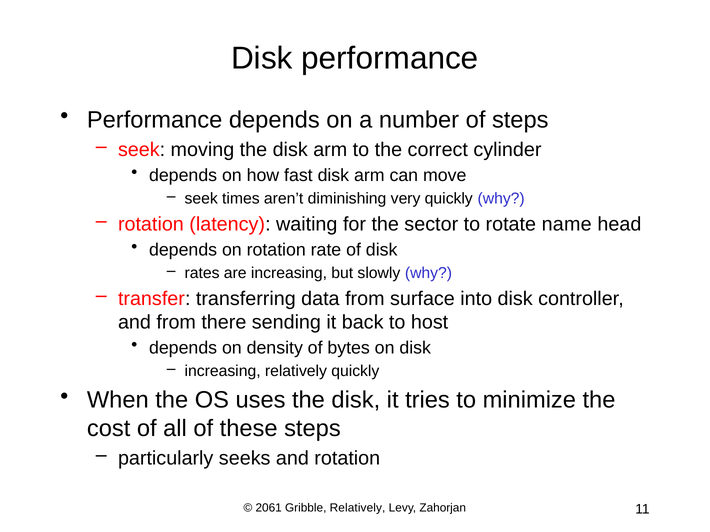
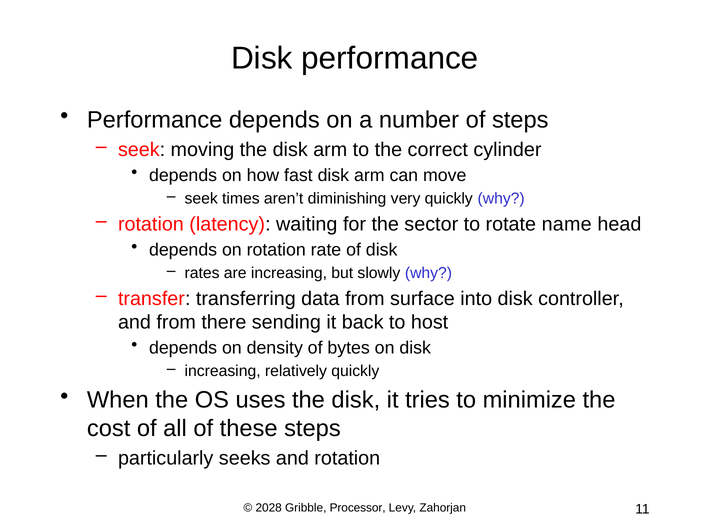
2061: 2061 -> 2028
Gribble Relatively: Relatively -> Processor
